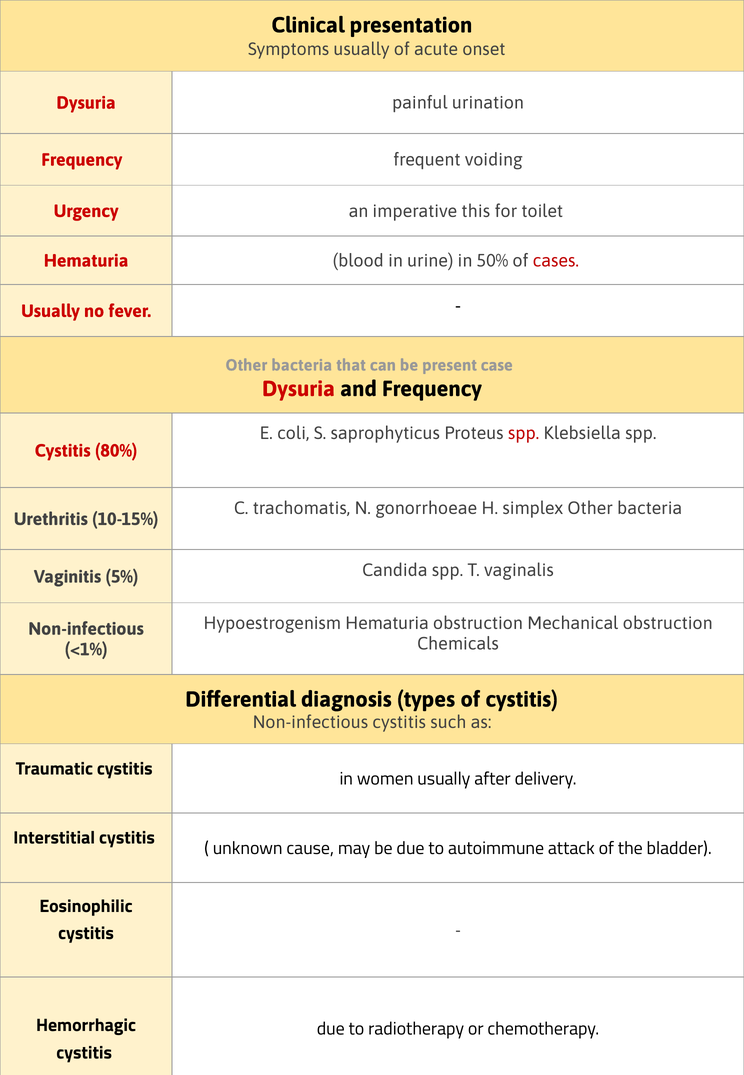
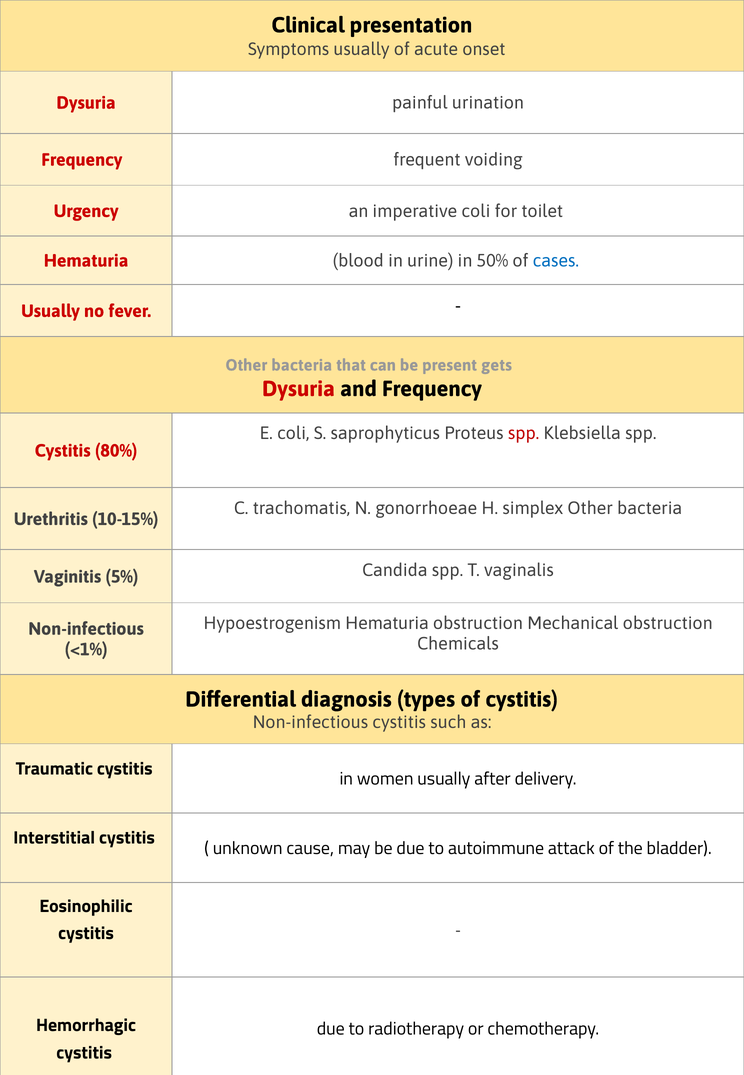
imperative this: this -> coli
cases colour: red -> blue
case: case -> gets
